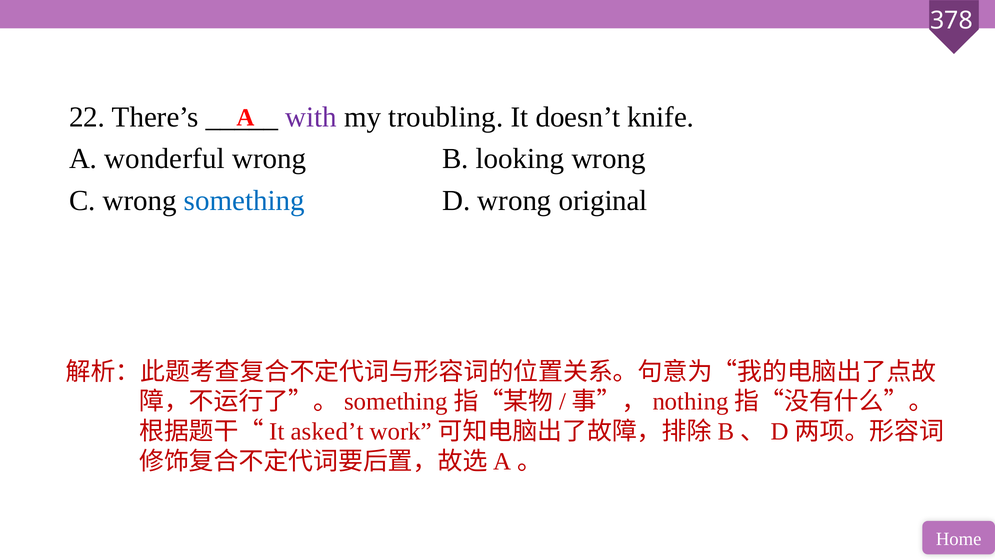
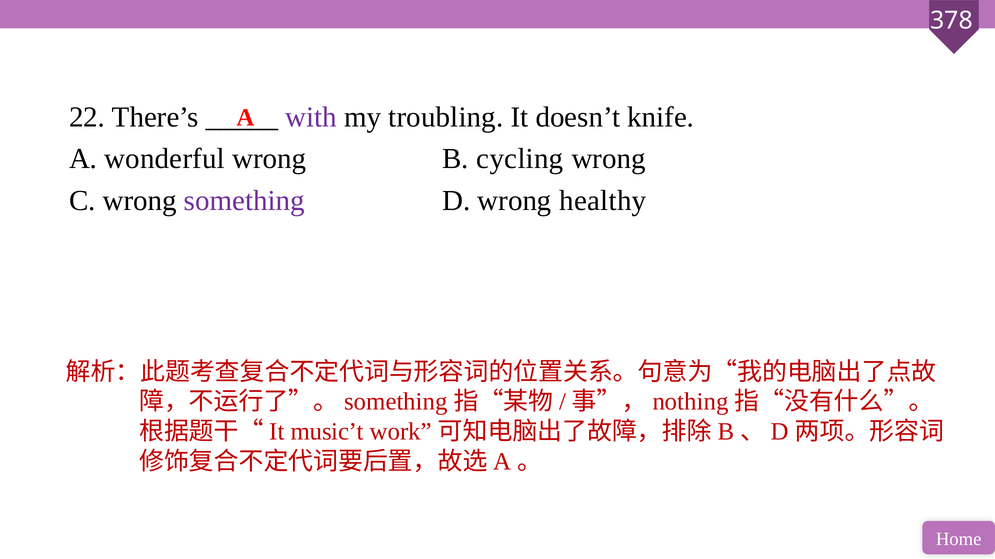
looking: looking -> cycling
something colour: blue -> purple
original: original -> healthy
asked’t: asked’t -> music’t
